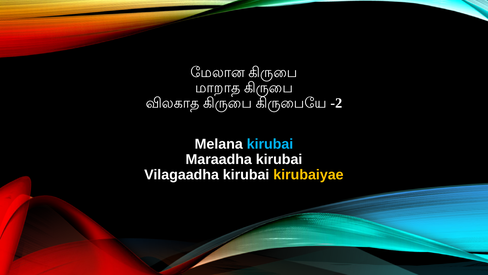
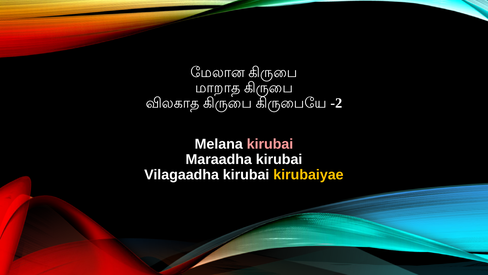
kirubai at (270, 144) colour: light blue -> pink
